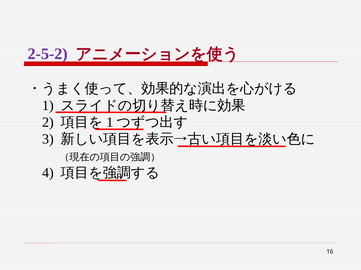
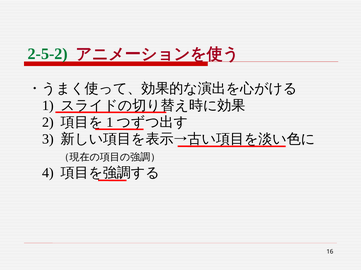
2-5-2 colour: purple -> green
